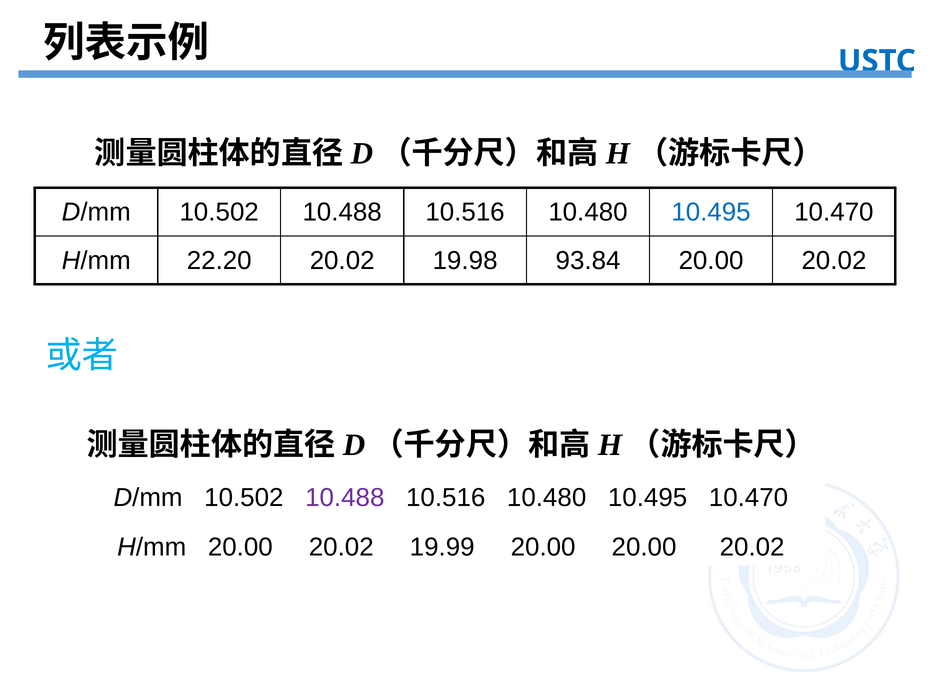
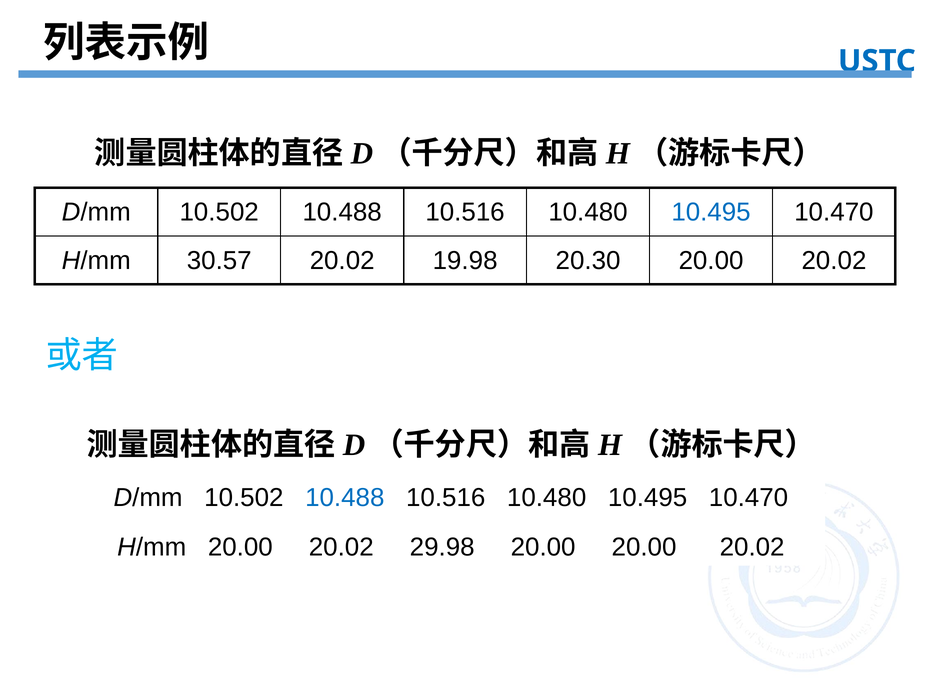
22.20: 22.20 -> 30.57
93.84: 93.84 -> 20.30
10.488 at (345, 497) colour: purple -> blue
19.99: 19.99 -> 29.98
